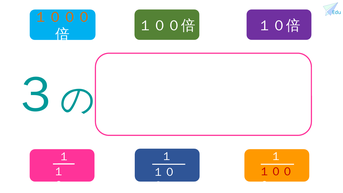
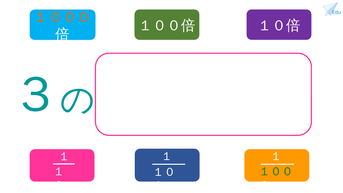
１００ colour: red -> green
